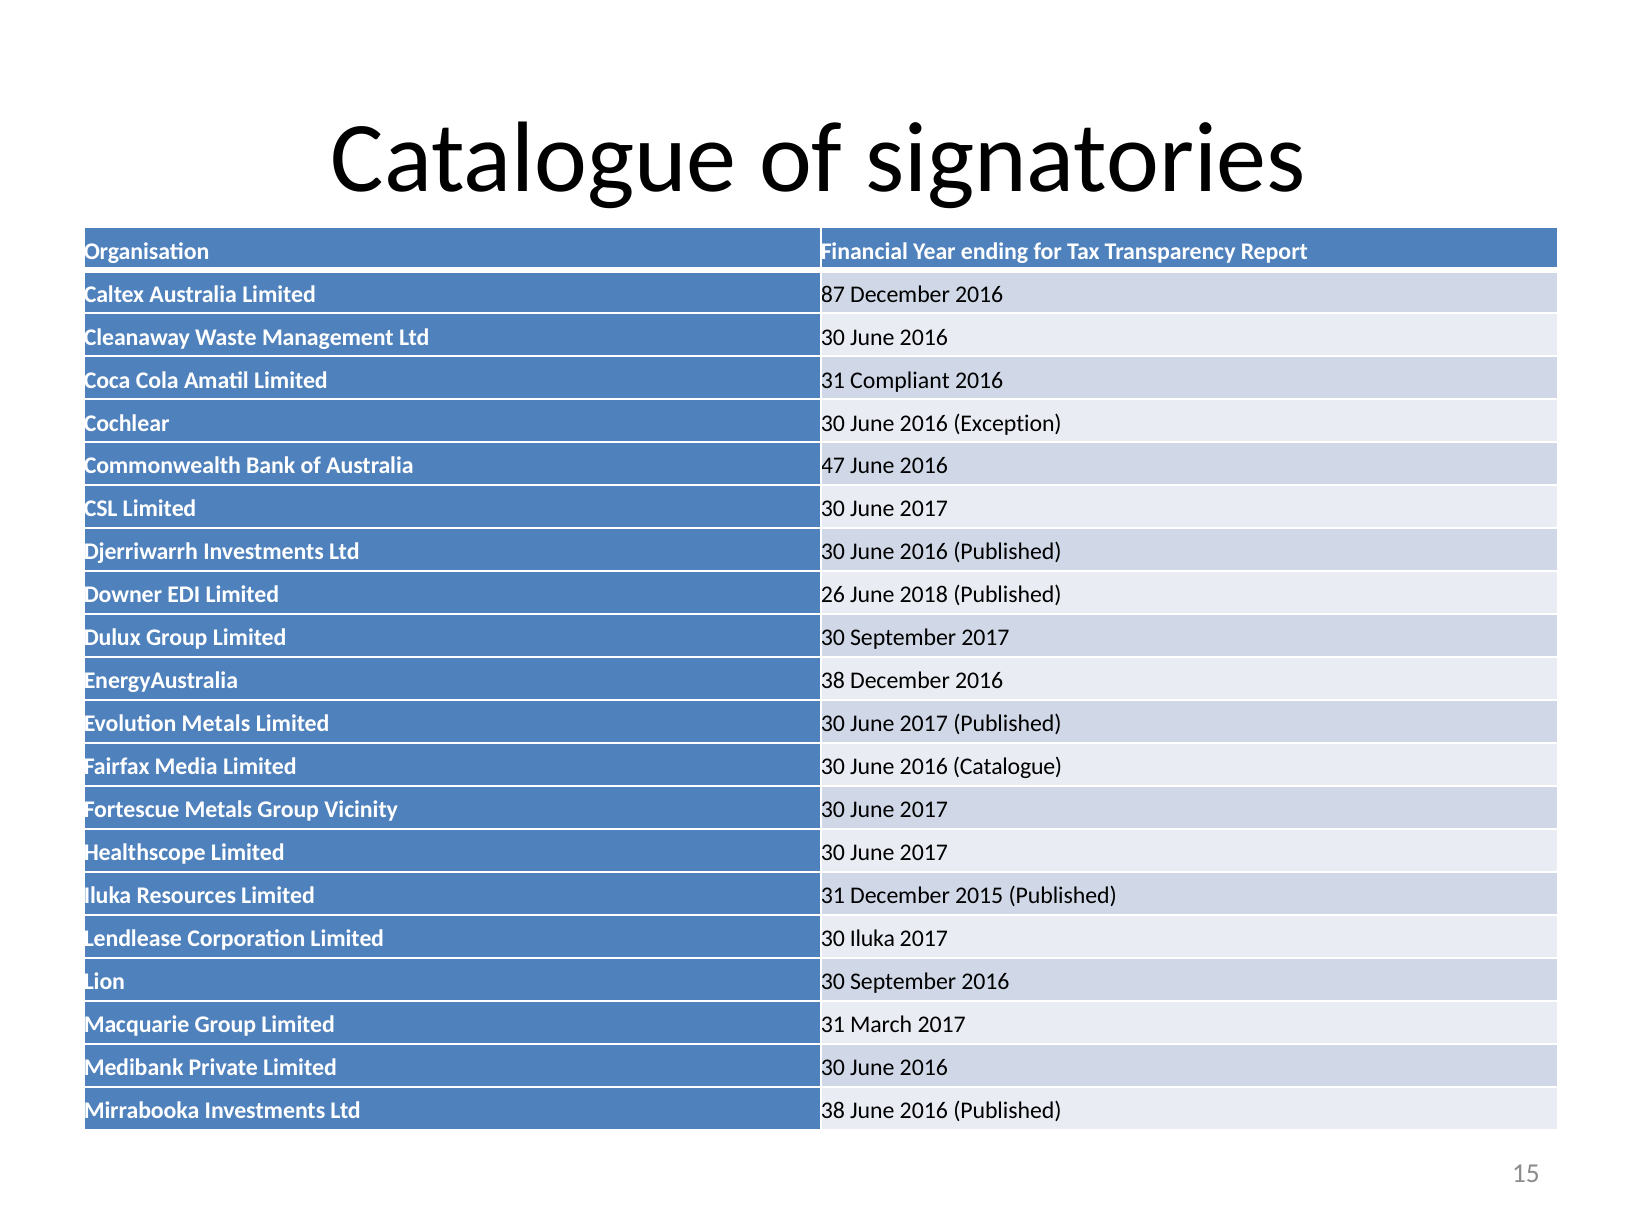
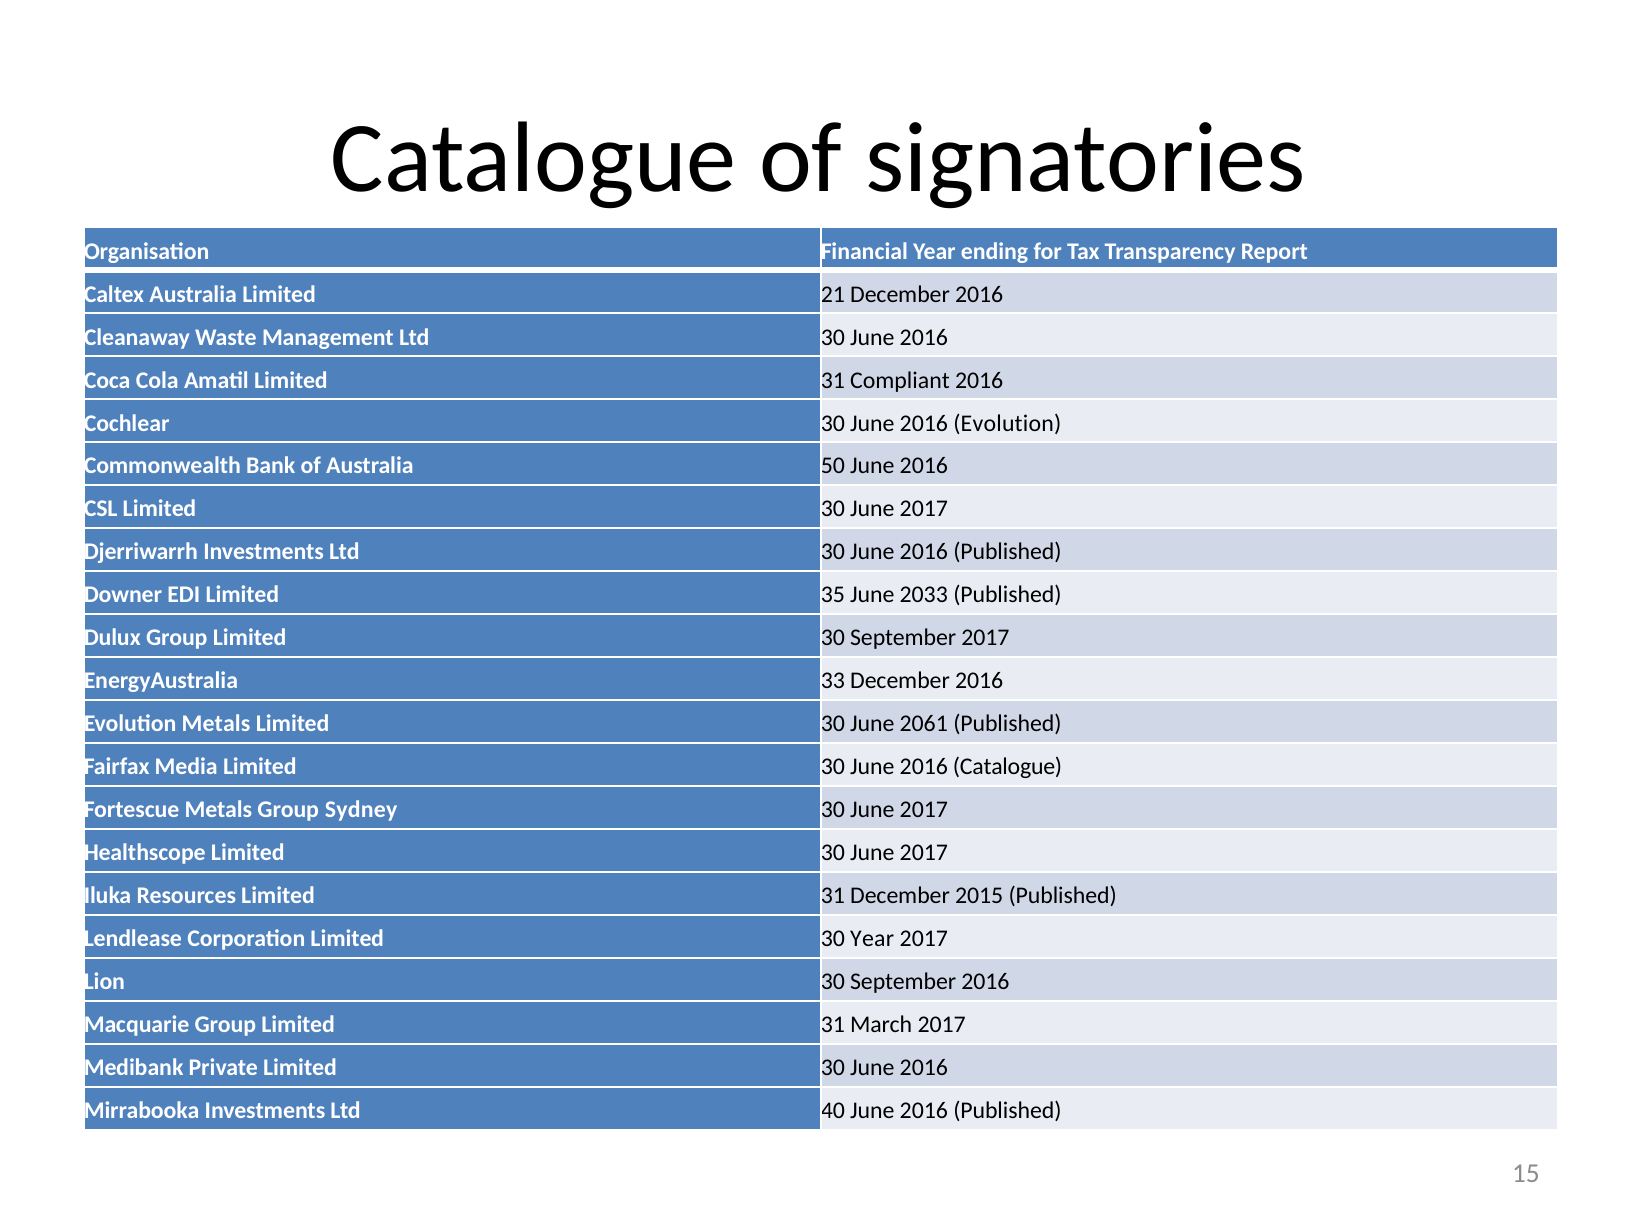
87: 87 -> 21
June 2016 Exception: Exception -> Evolution
47: 47 -> 50
26: 26 -> 35
2018: 2018 -> 2033
EnergyAustralia 38: 38 -> 33
2017 at (924, 724): 2017 -> 2061
Vicinity: Vicinity -> Sydney
30 Iluka: Iluka -> Year
Ltd 38: 38 -> 40
